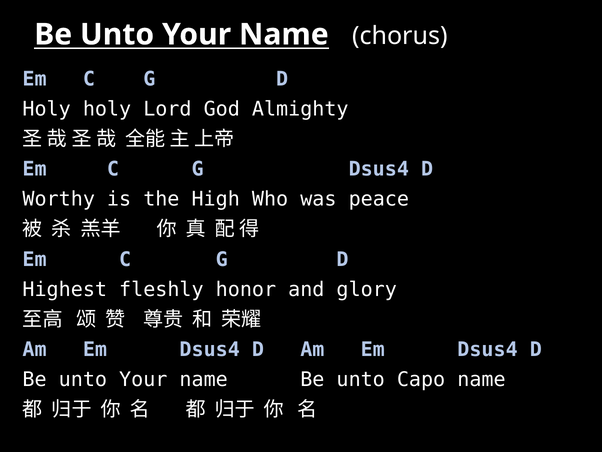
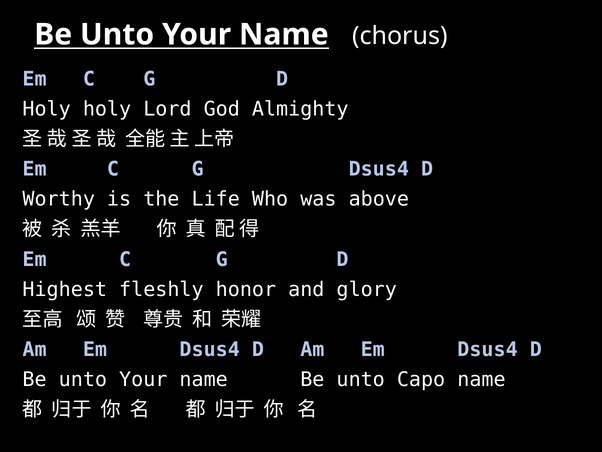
High: High -> Life
peace: peace -> above
